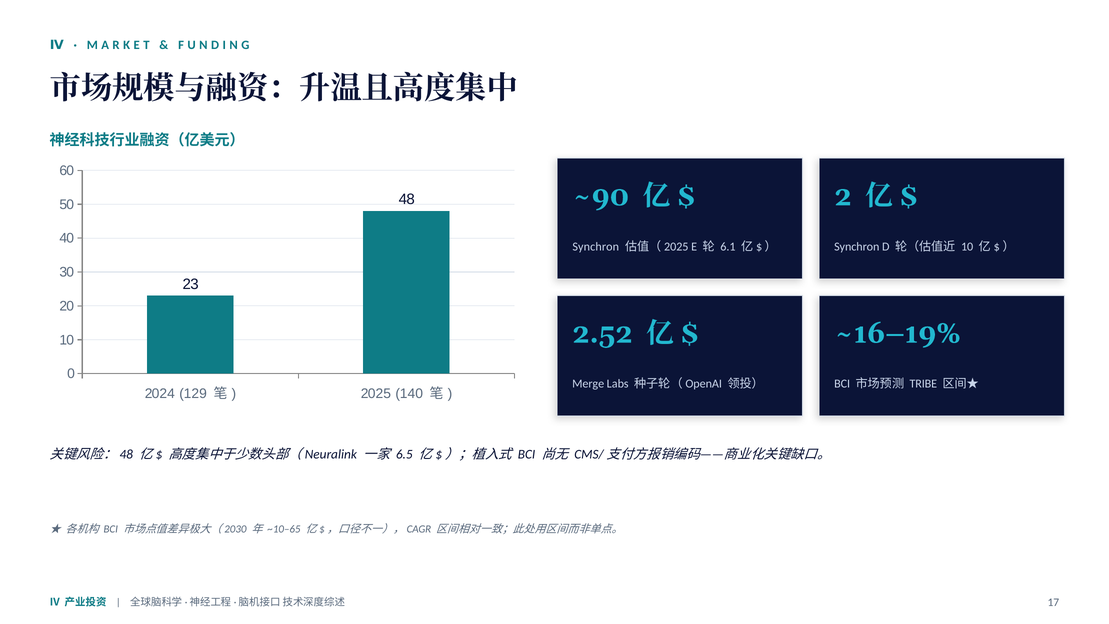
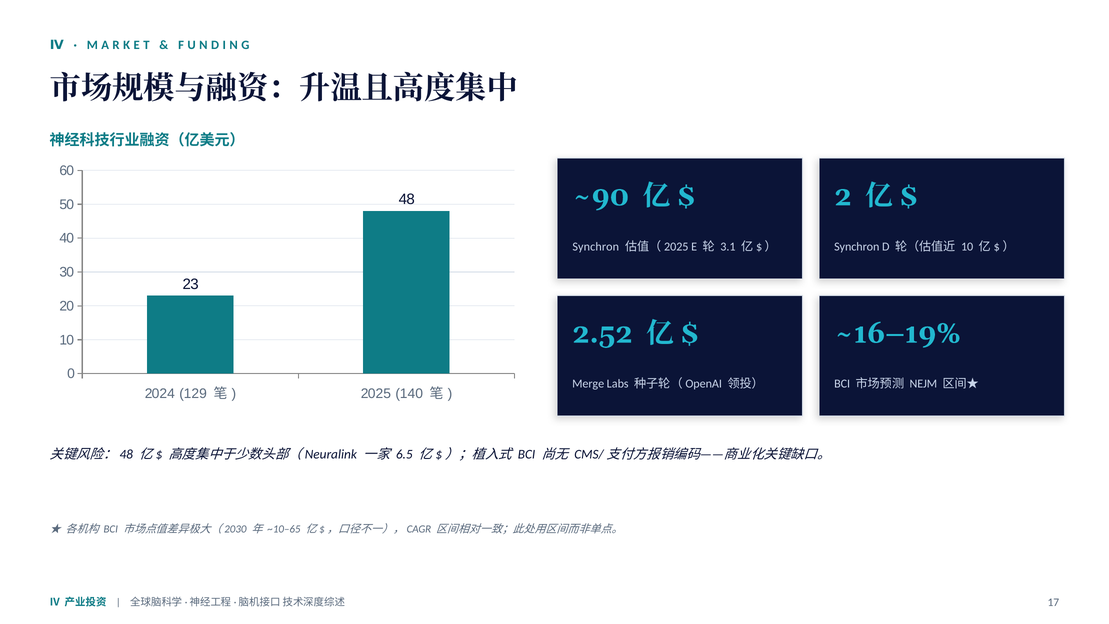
6.1: 6.1 -> 3.1
TRIBE: TRIBE -> NEJM
